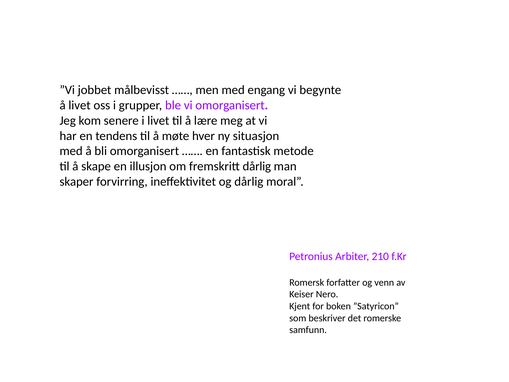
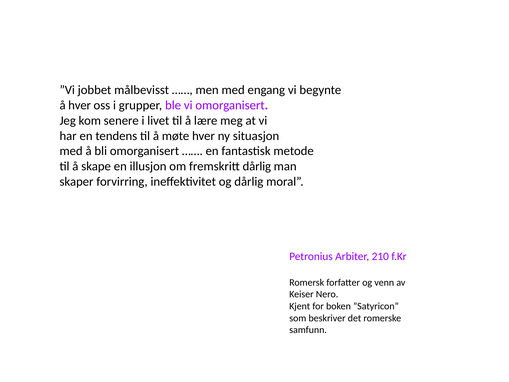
å livet: livet -> hver
